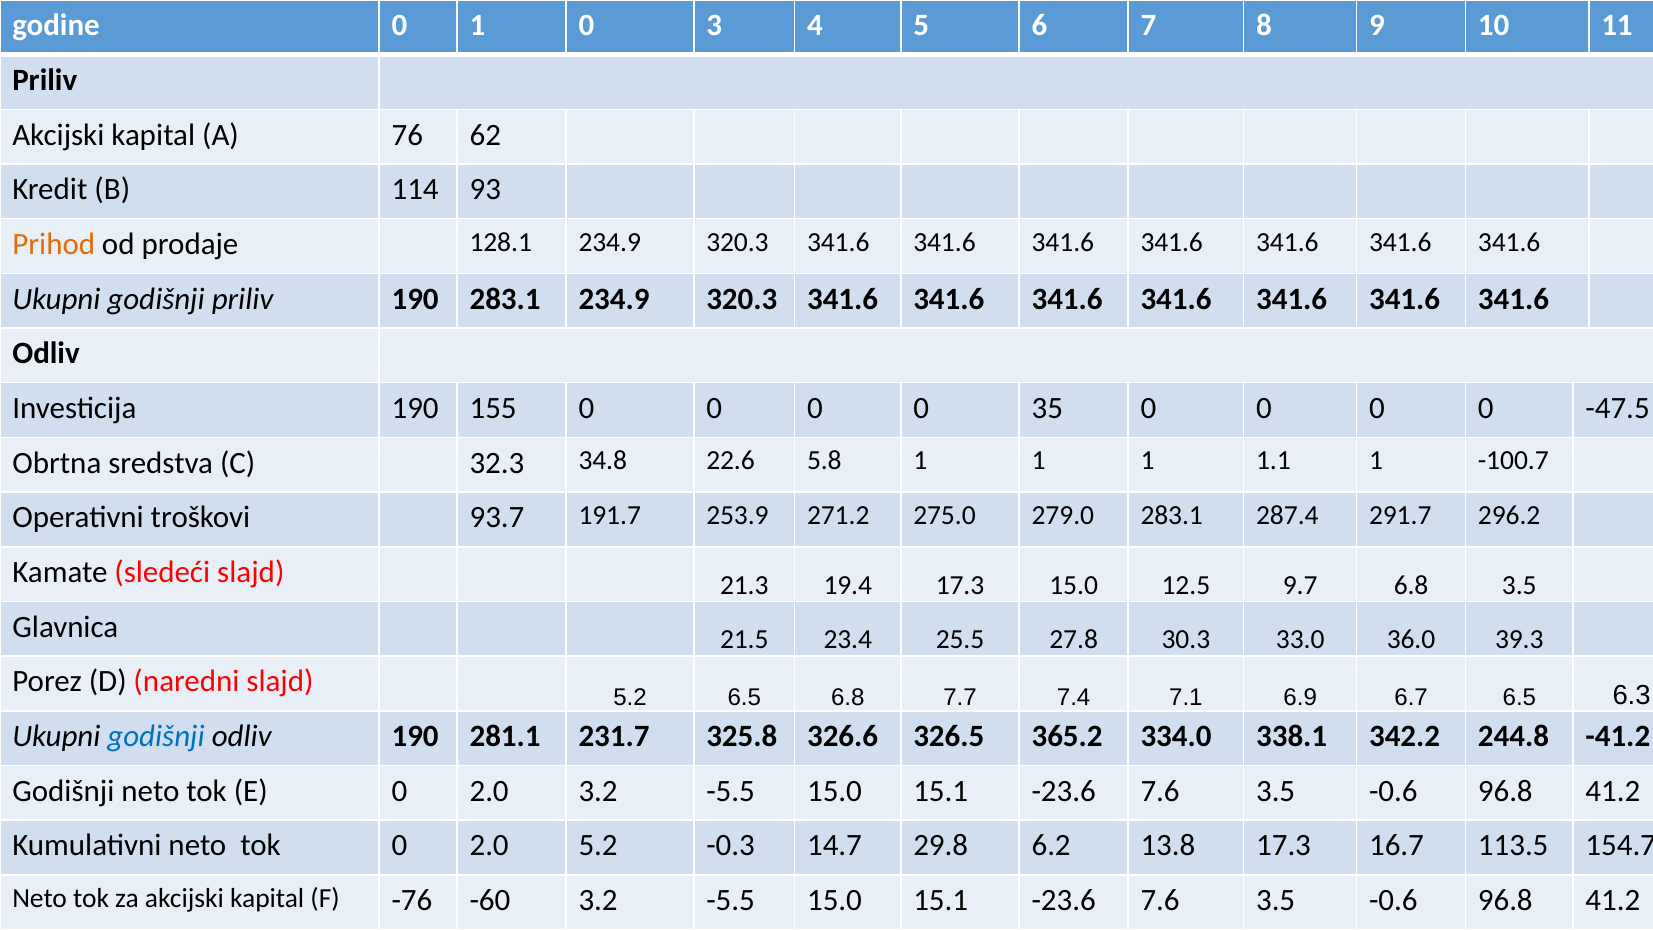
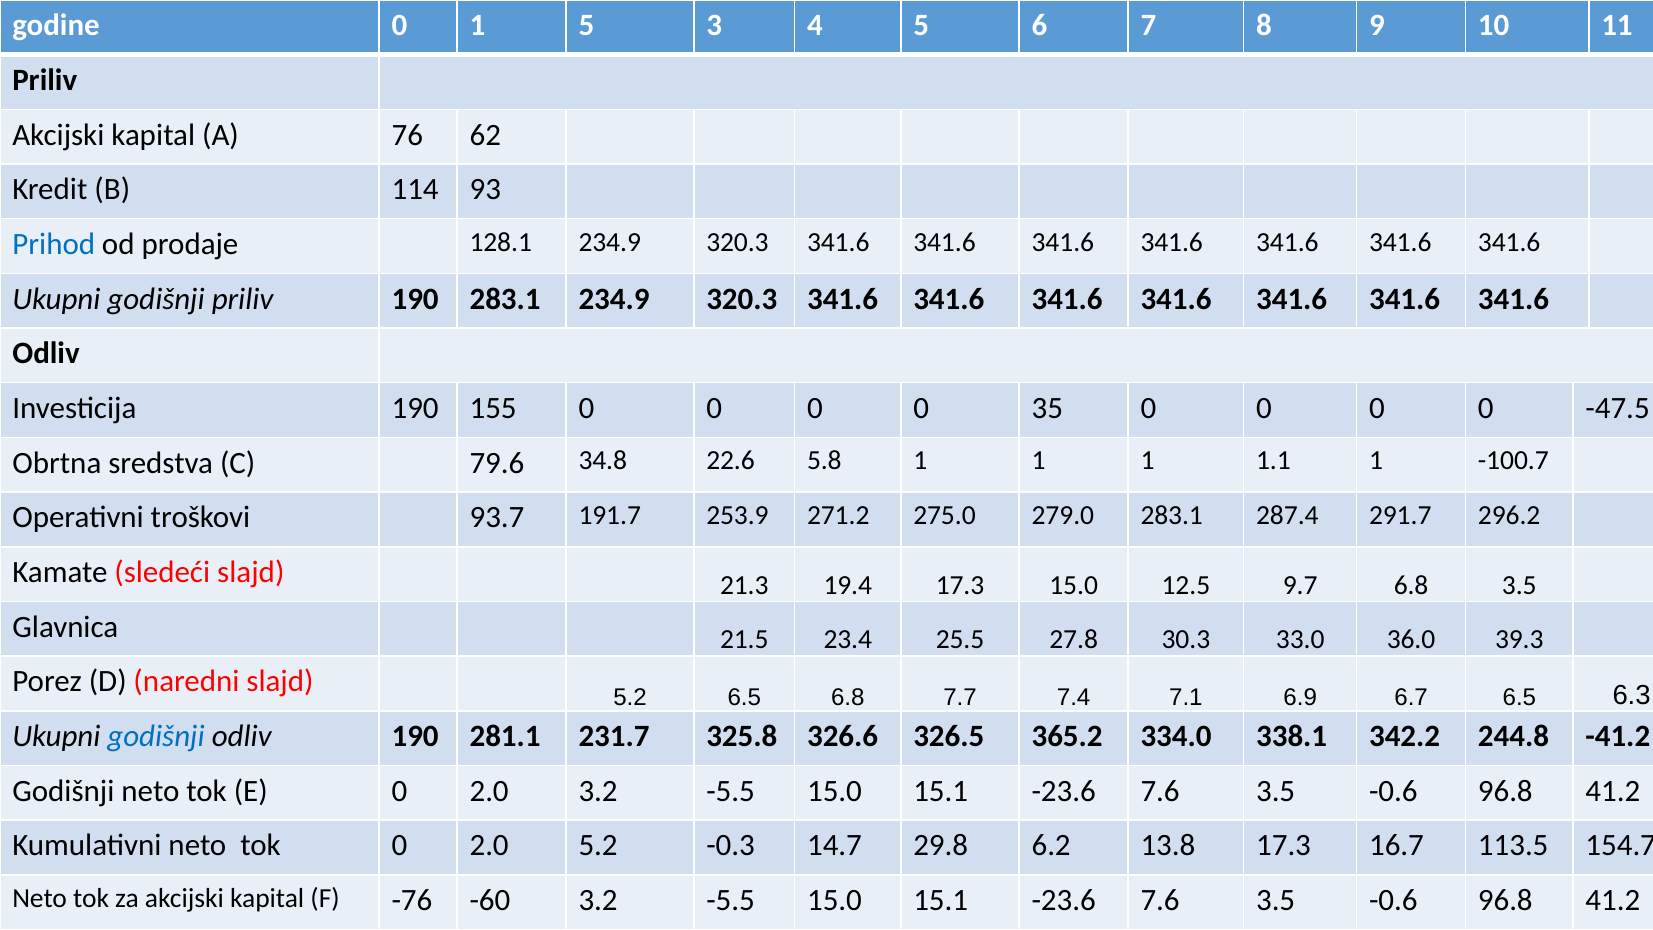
1 0: 0 -> 5
Prihod colour: orange -> blue
32.3: 32.3 -> 79.6
